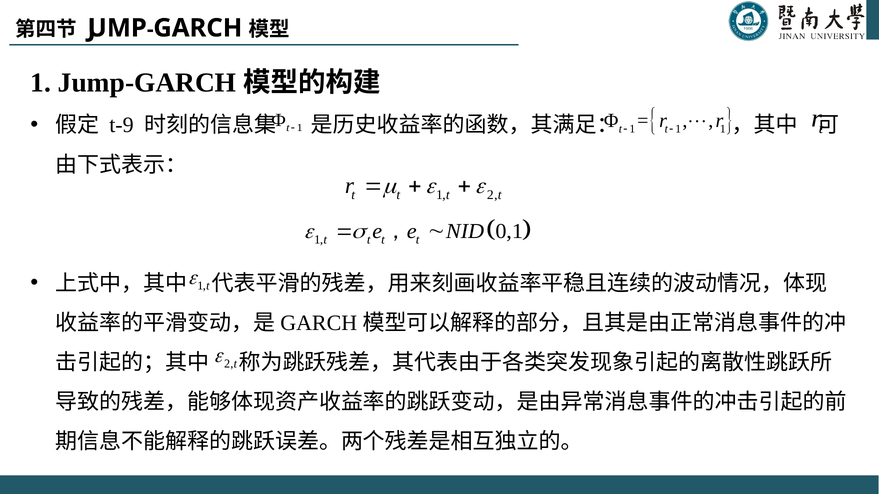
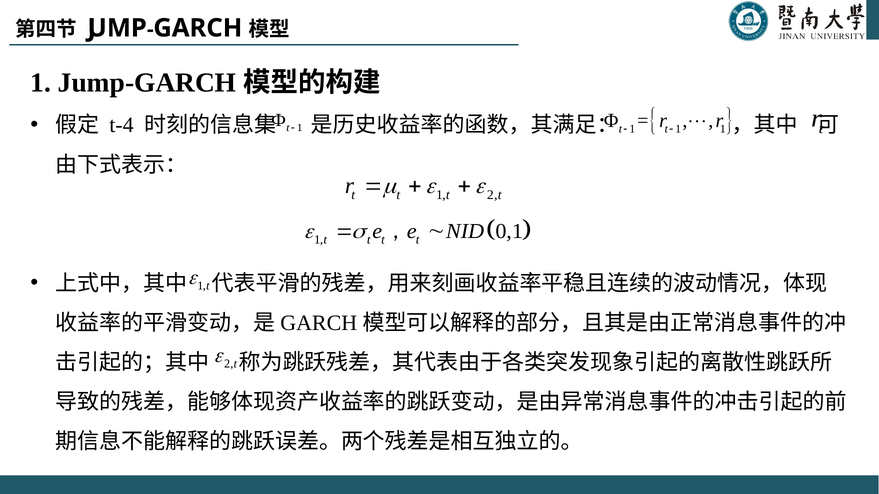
t-9: t-9 -> t-4
